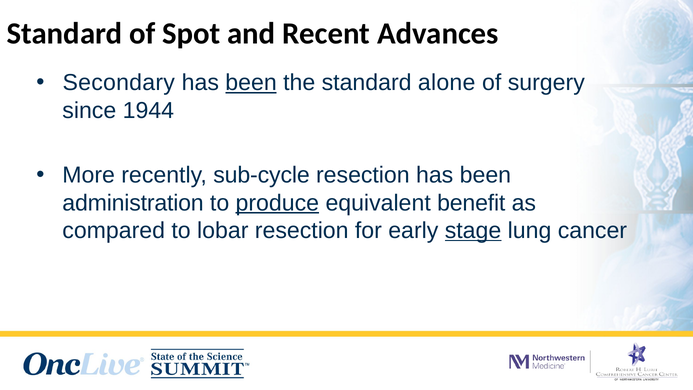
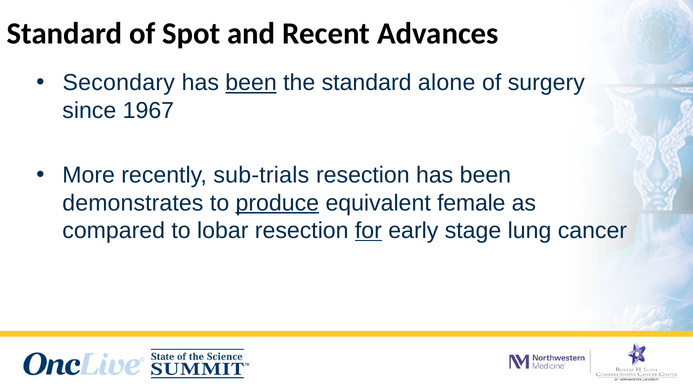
1944: 1944 -> 1967
sub-cycle: sub-cycle -> sub-trials
administration: administration -> demonstrates
benefit: benefit -> female
for underline: none -> present
stage underline: present -> none
